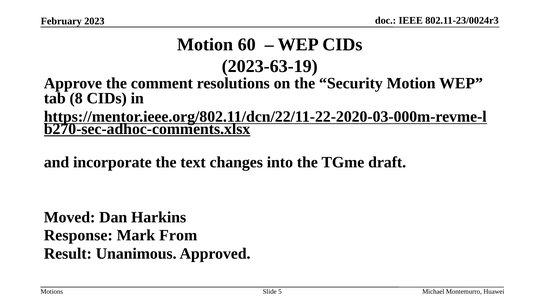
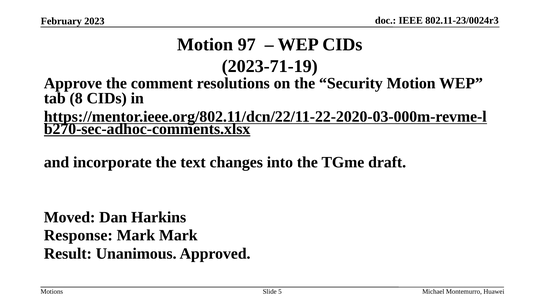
60: 60 -> 97
2023-63-19: 2023-63-19 -> 2023-71-19
Mark From: From -> Mark
